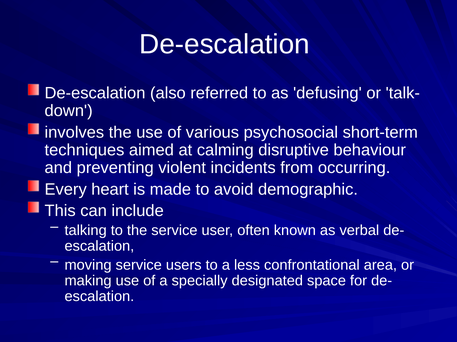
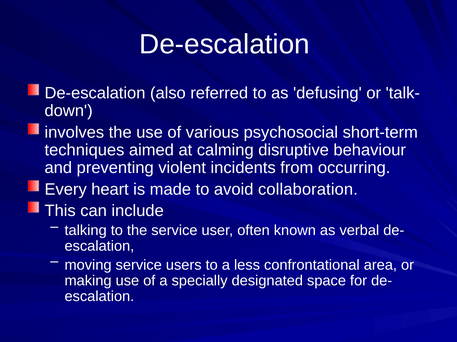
demographic: demographic -> collaboration
